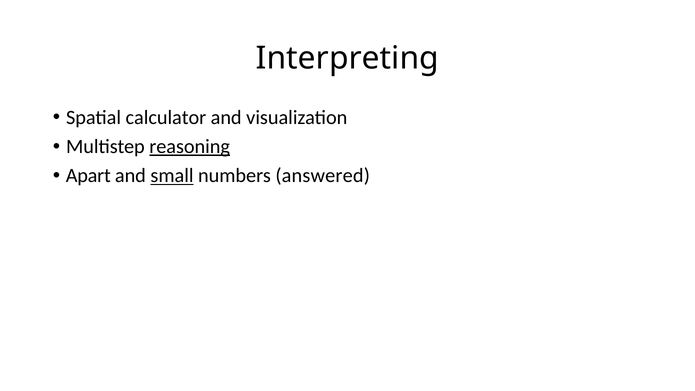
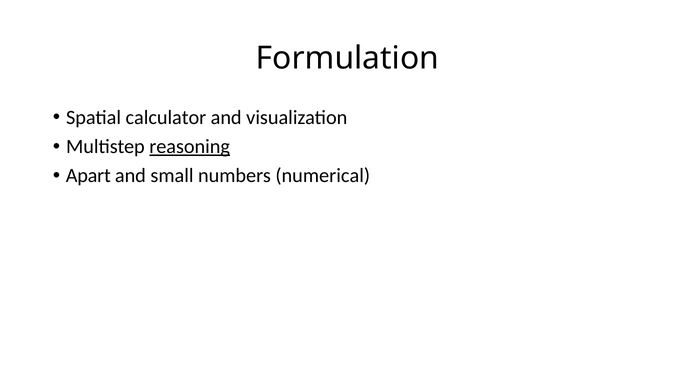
Interpreting: Interpreting -> Formulation
small underline: present -> none
answered: answered -> numerical
